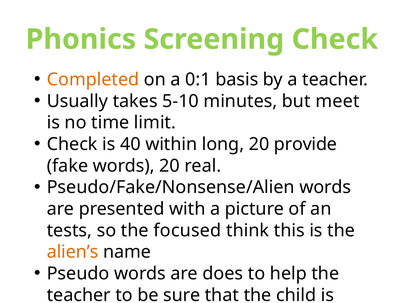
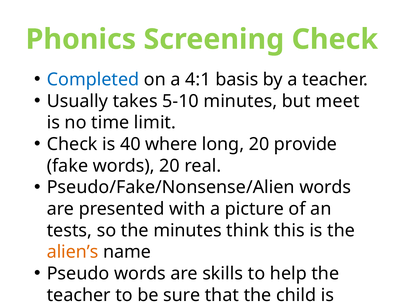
Completed colour: orange -> blue
0:1: 0:1 -> 4:1
within: within -> where
the focused: focused -> minutes
does: does -> skills
